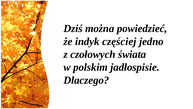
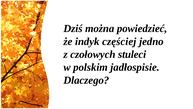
świata: świata -> stuleci
